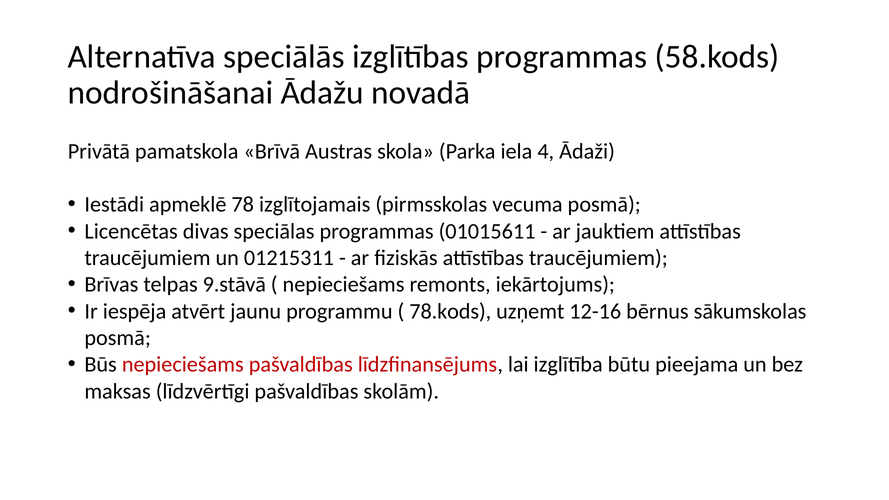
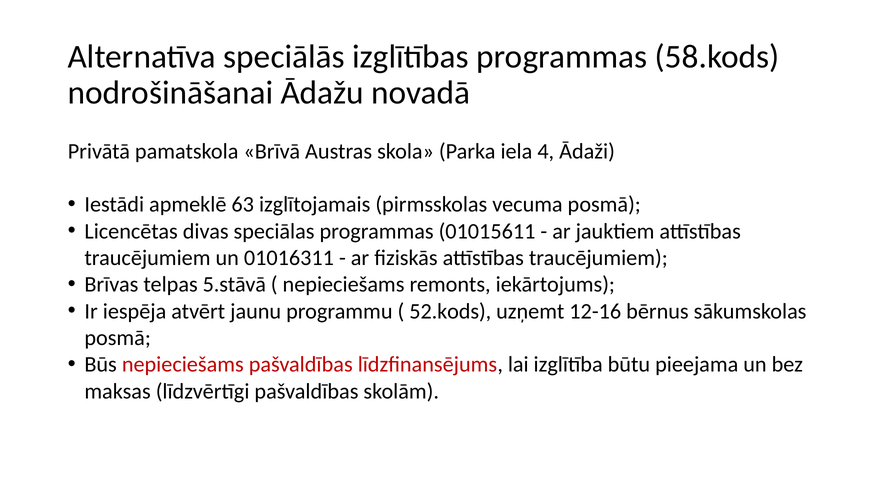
78: 78 -> 63
01215311: 01215311 -> 01016311
9.stāvā: 9.stāvā -> 5.stāvā
78.kods: 78.kods -> 52.kods
